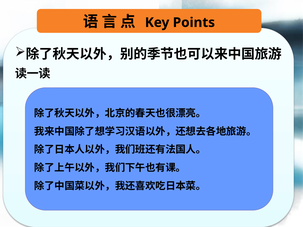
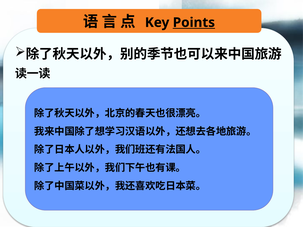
Points underline: none -> present
